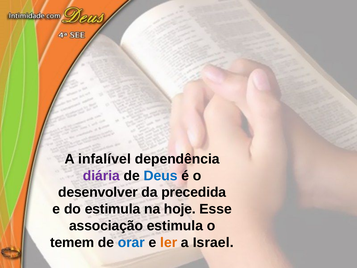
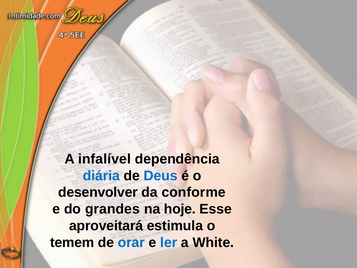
diária colour: purple -> blue
precedida: precedida -> conforme
do estimula: estimula -> grandes
associação: associação -> aproveitará
ler colour: orange -> blue
Israel: Israel -> White
